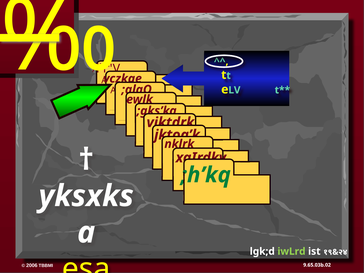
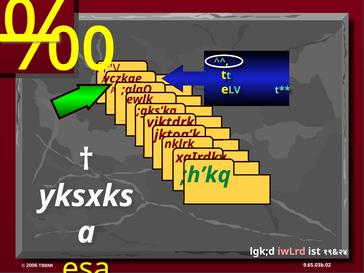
iwLrd colour: light green -> pink
